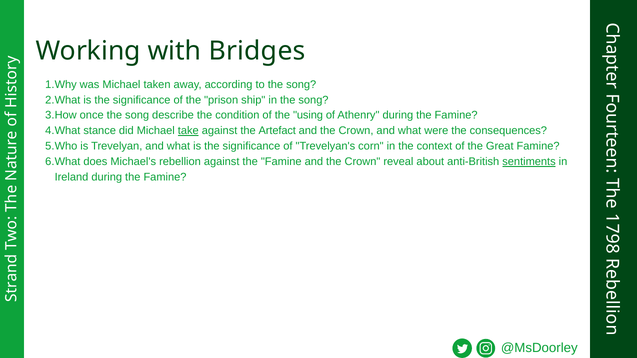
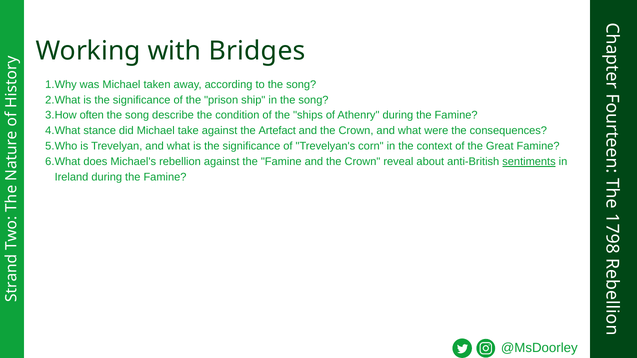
once: once -> often
using: using -> ships
take underline: present -> none
